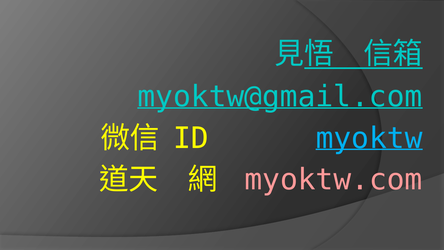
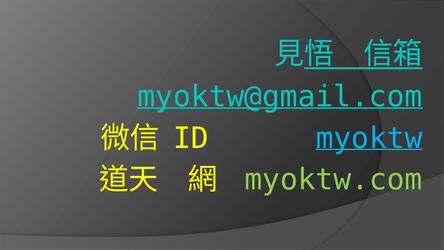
myoktw.com colour: pink -> light green
